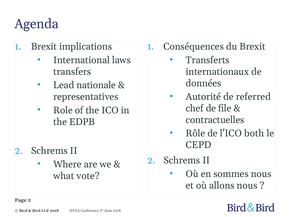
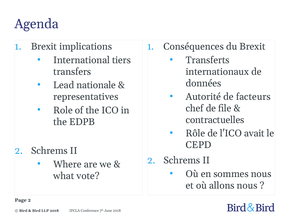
laws: laws -> tiers
referred: referred -> facteurs
both: both -> avait
